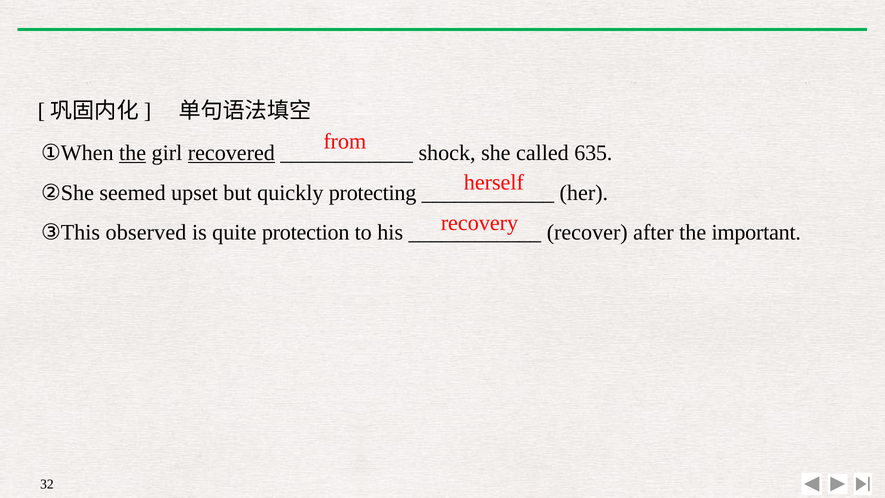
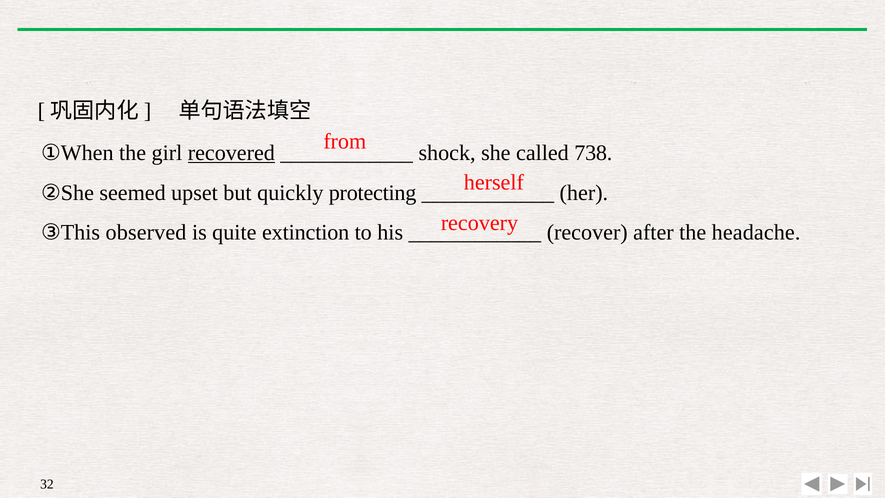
the at (133, 153) underline: present -> none
635: 635 -> 738
protection: protection -> extinction
important: important -> headache
